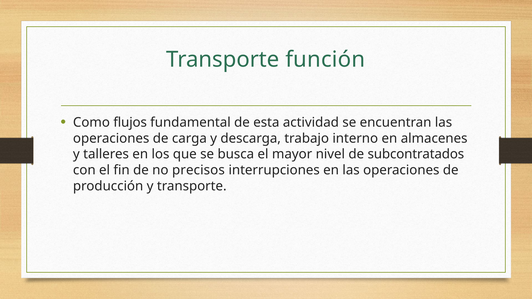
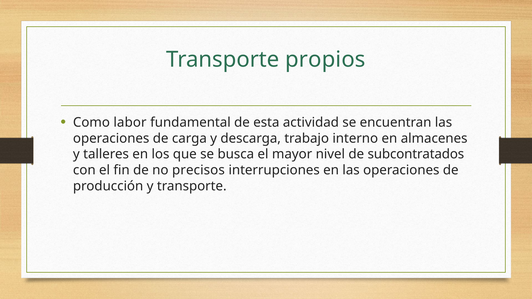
función: función -> propios
flujos: flujos -> labor
